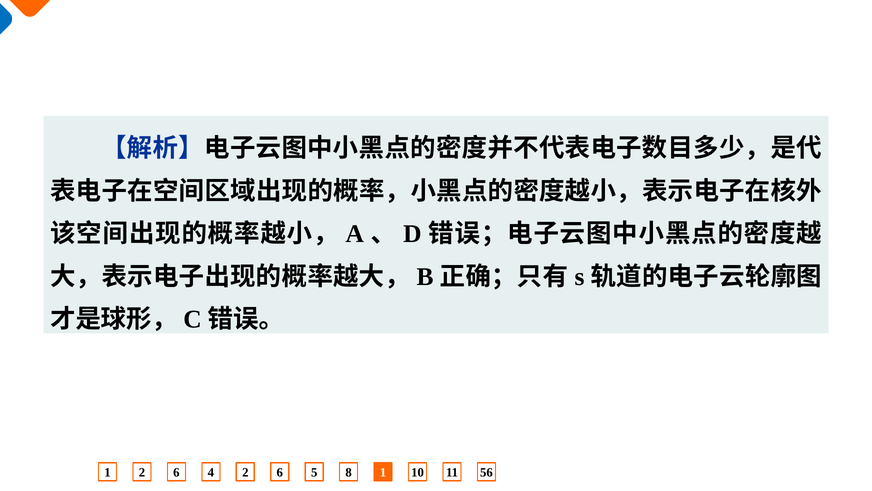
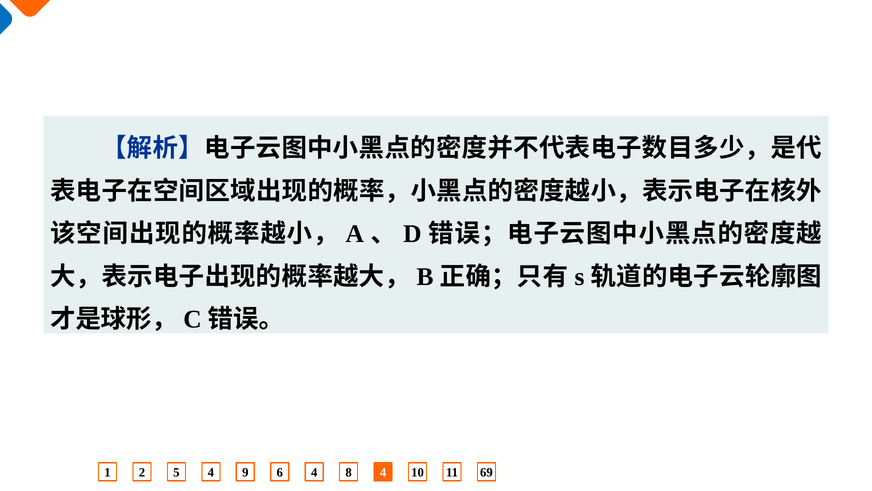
1 2 6: 6 -> 5
4 2: 2 -> 9
6 5: 5 -> 4
8 1: 1 -> 4
56: 56 -> 69
